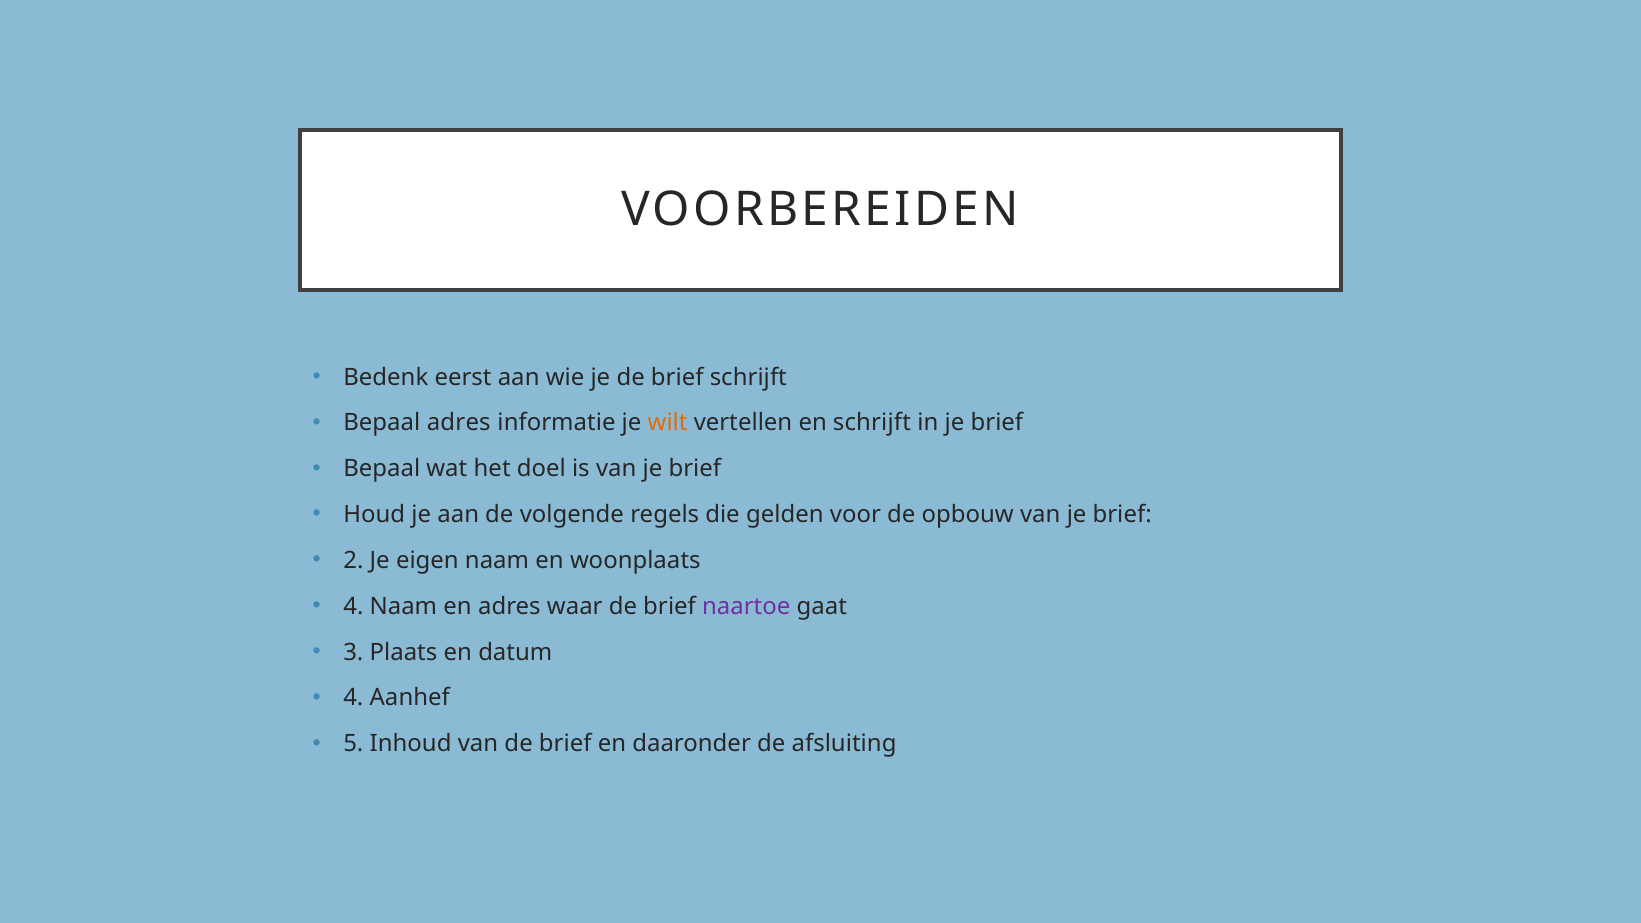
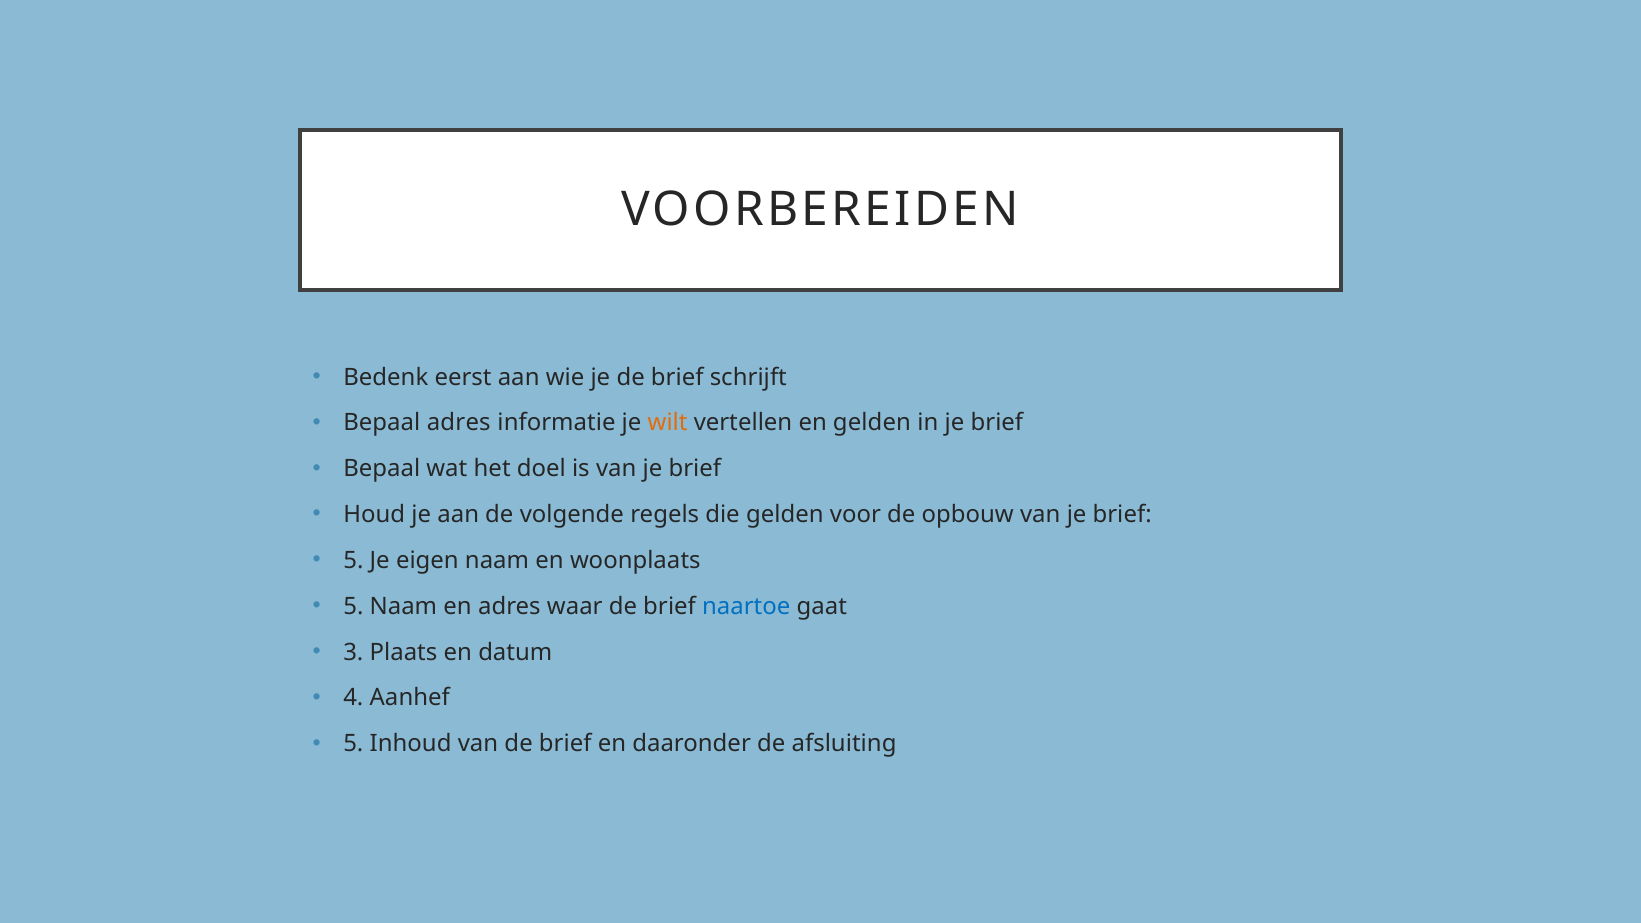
en schrijft: schrijft -> gelden
2 at (353, 561): 2 -> 5
4 at (353, 606): 4 -> 5
naartoe colour: purple -> blue
